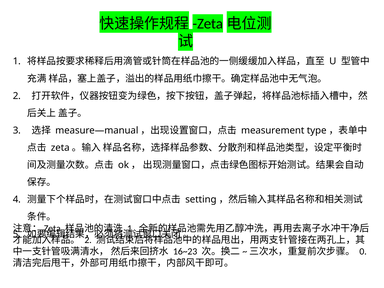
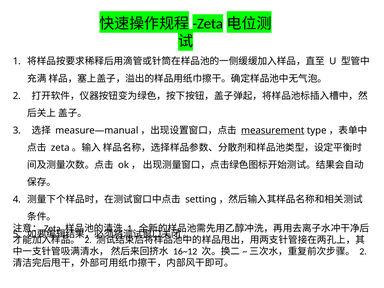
measurement underline: none -> present
16~23: 16~23 -> 16~12
0 at (363, 251): 0 -> 2
